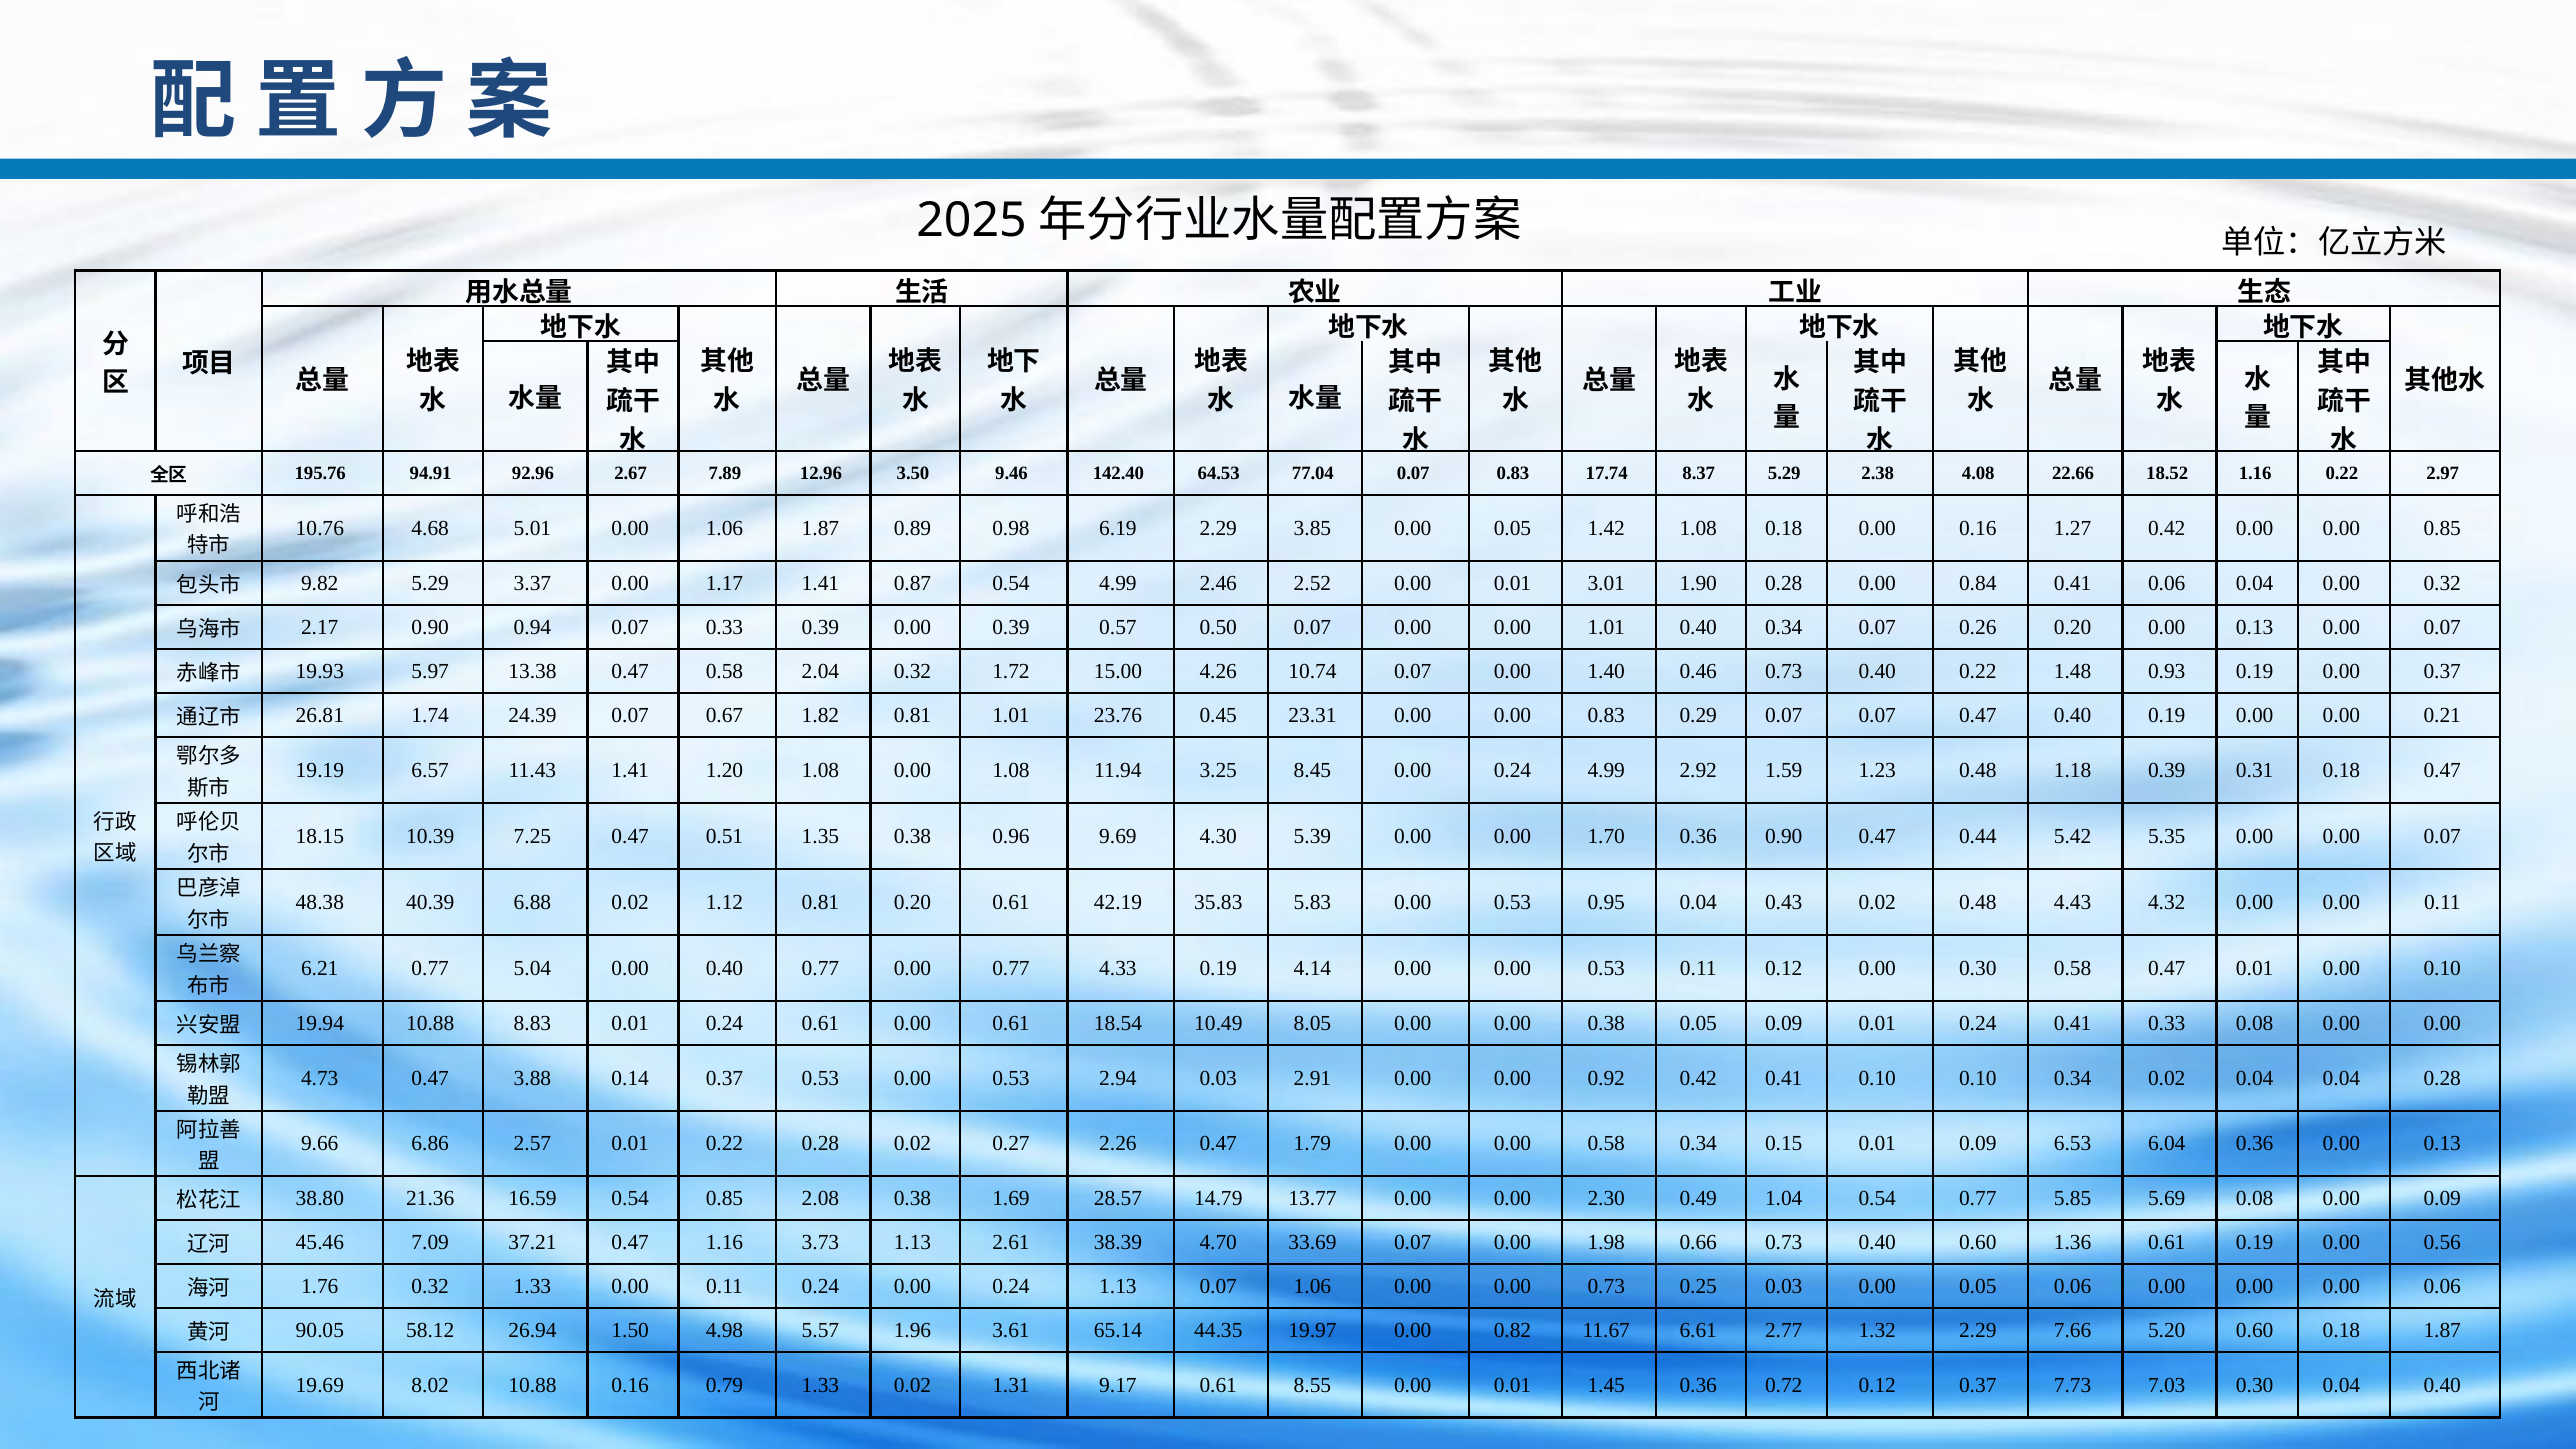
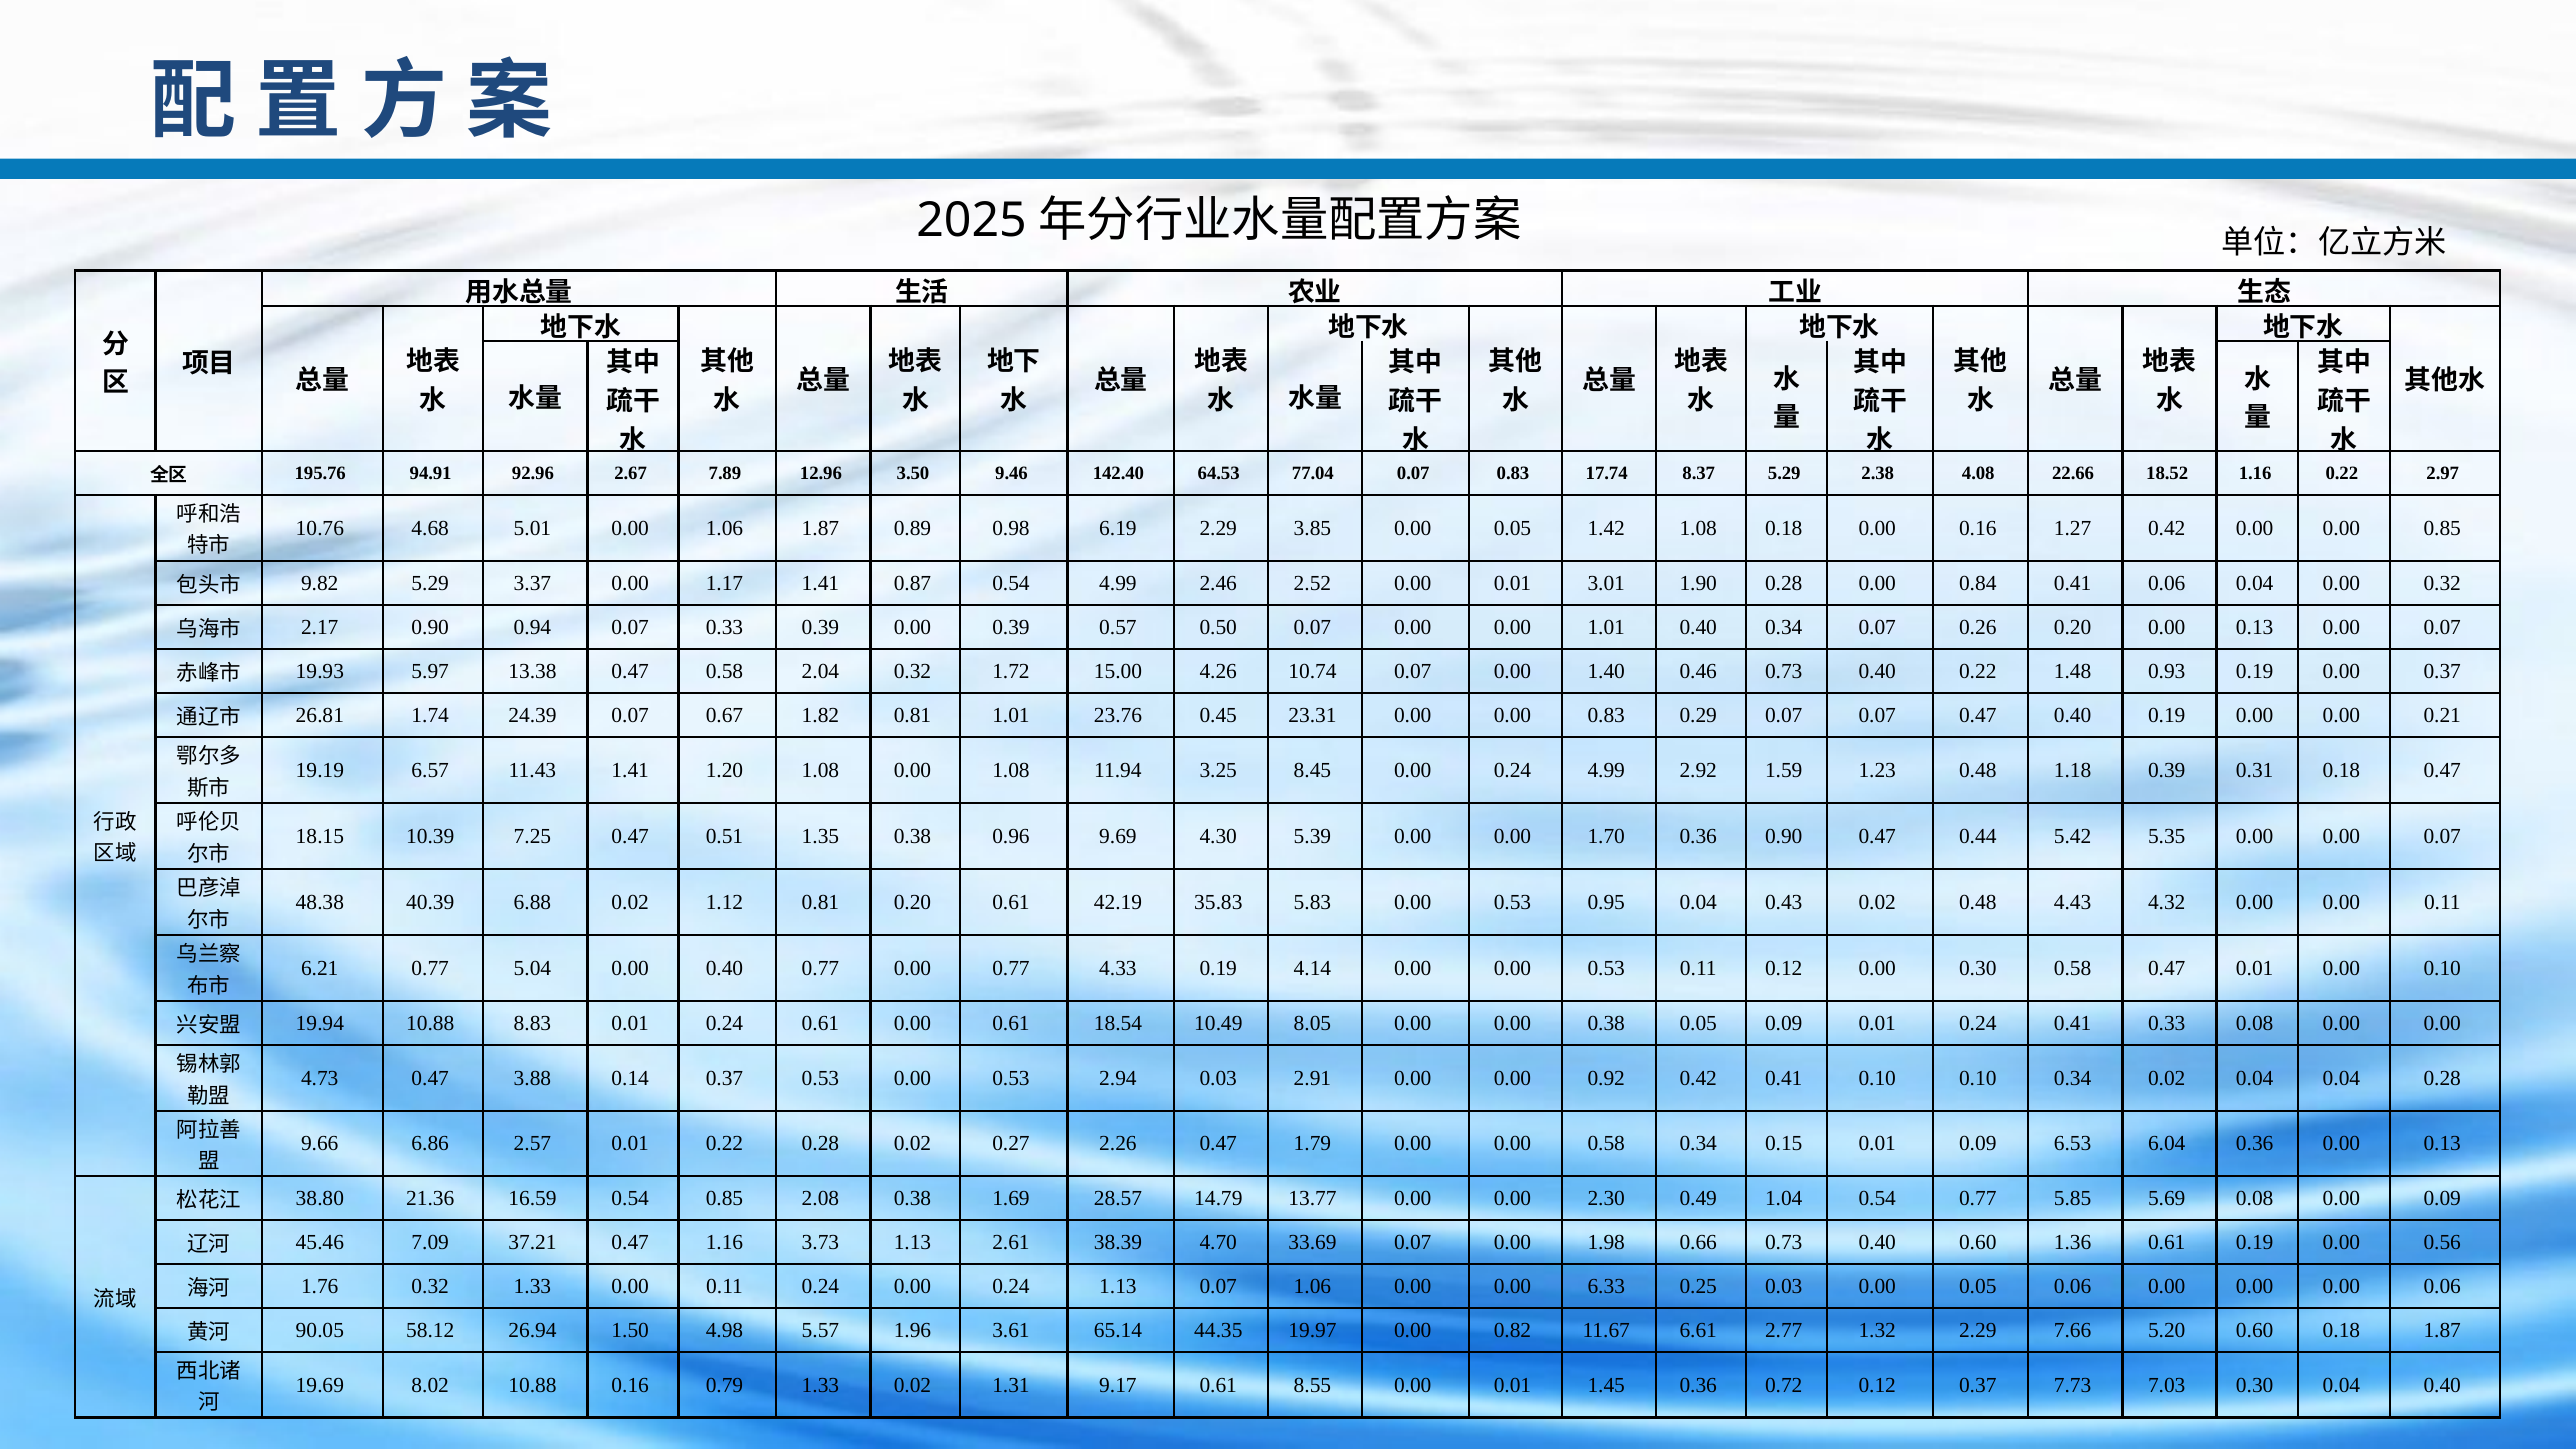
0.00 0.73: 0.73 -> 6.33
